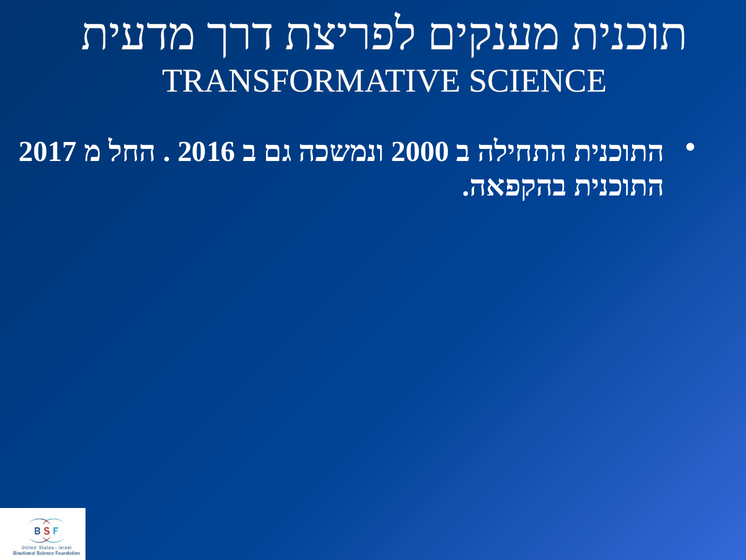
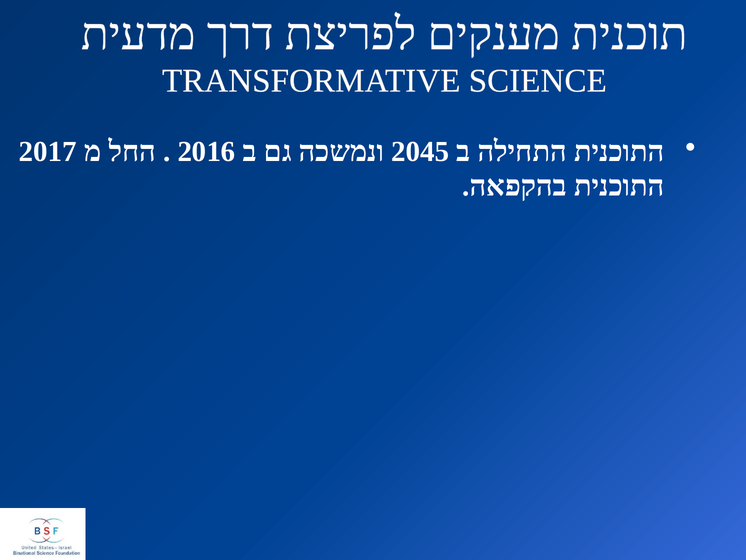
2000: 2000 -> 2045
